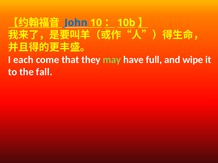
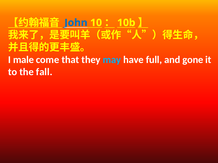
each: each -> male
may colour: light green -> light blue
wipe: wipe -> gone
